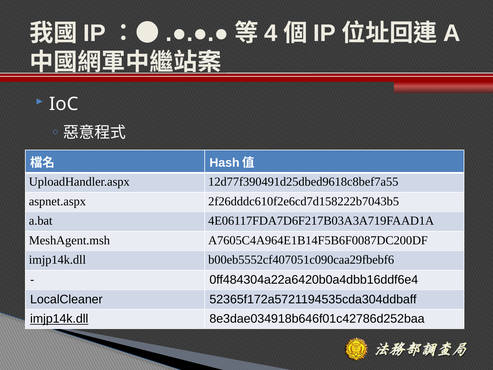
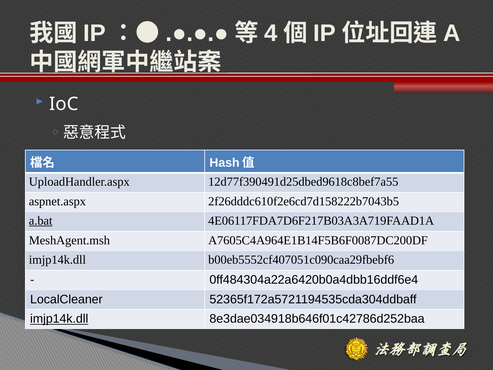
a.bat underline: none -> present
